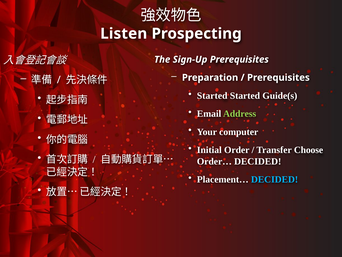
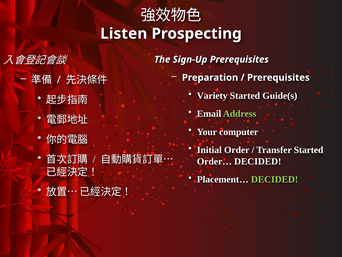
Started at (212, 95): Started -> Variety
Transfer Choose: Choose -> Started
DECIDED at (275, 179) colour: light blue -> light green
